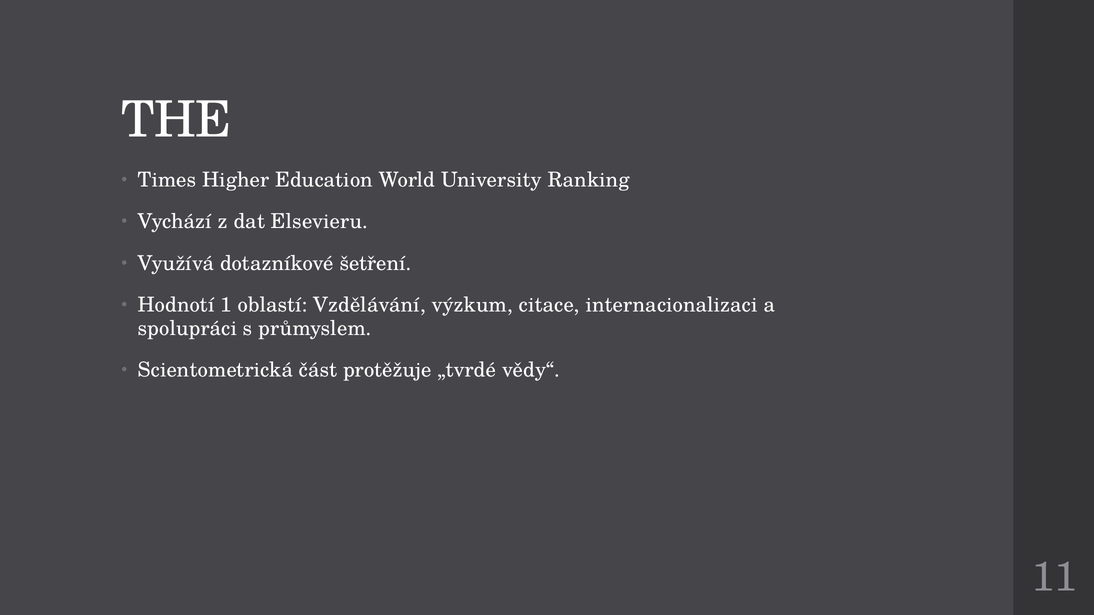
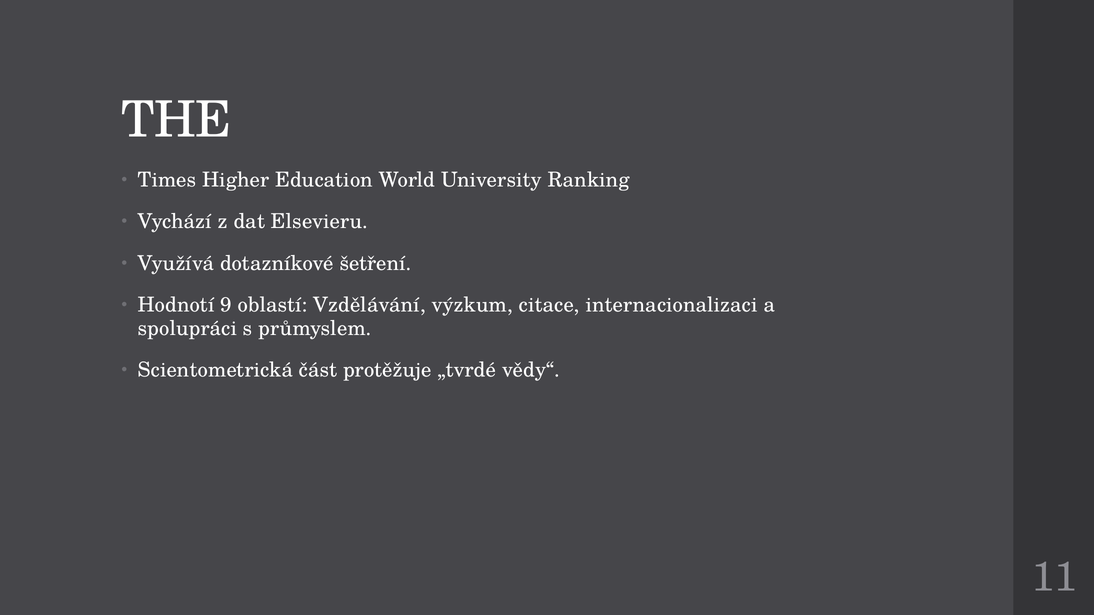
1: 1 -> 9
